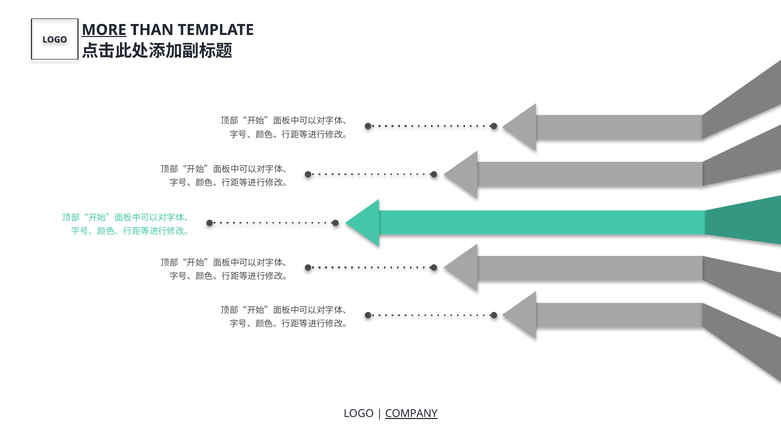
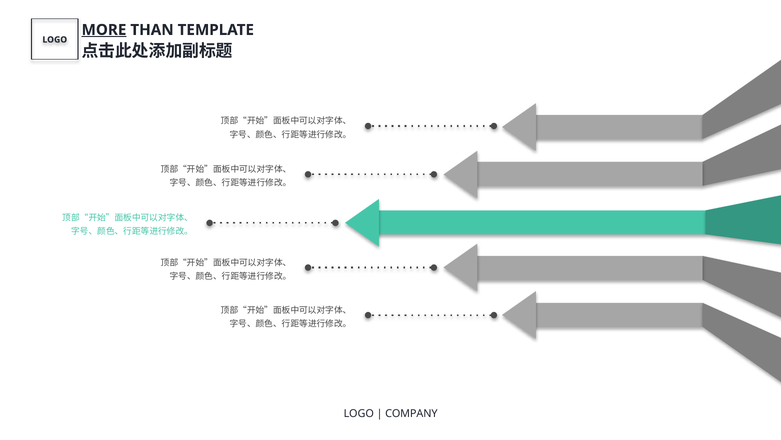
COMPANY underline: present -> none
